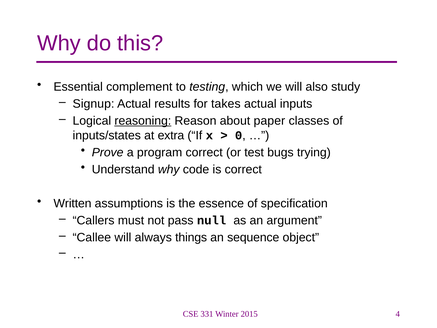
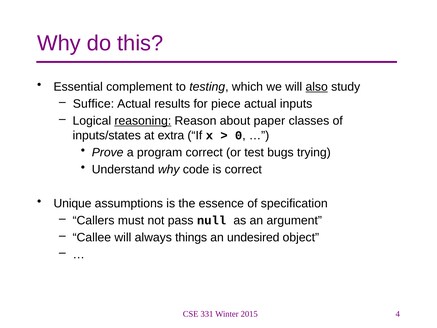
also underline: none -> present
Signup: Signup -> Suffice
takes: takes -> piece
Written: Written -> Unique
sequence: sequence -> undesired
